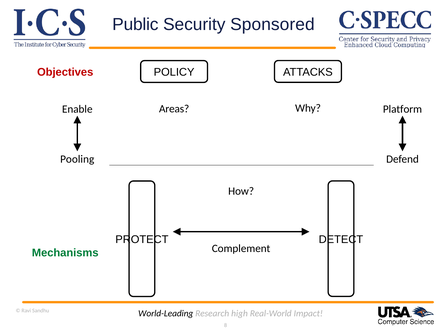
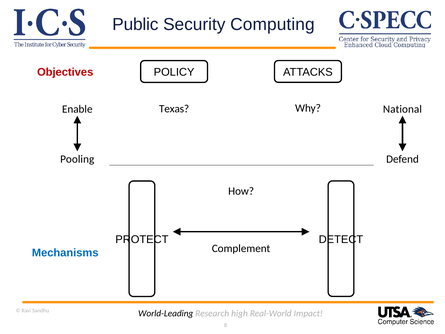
Sponsored: Sponsored -> Computing
Areas: Areas -> Texas
Platform: Platform -> National
Mechanisms colour: green -> blue
